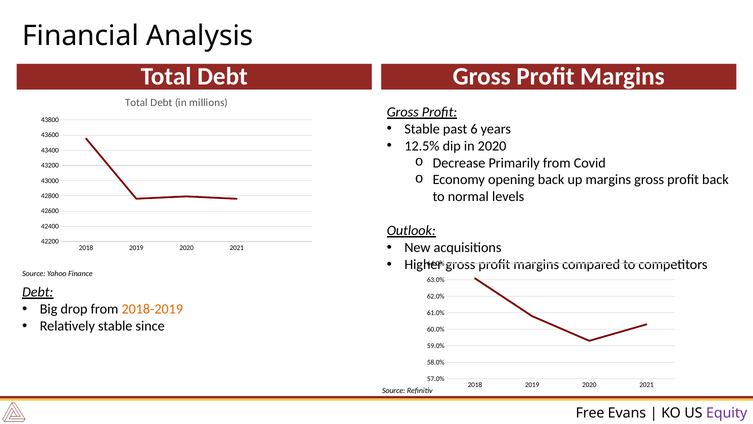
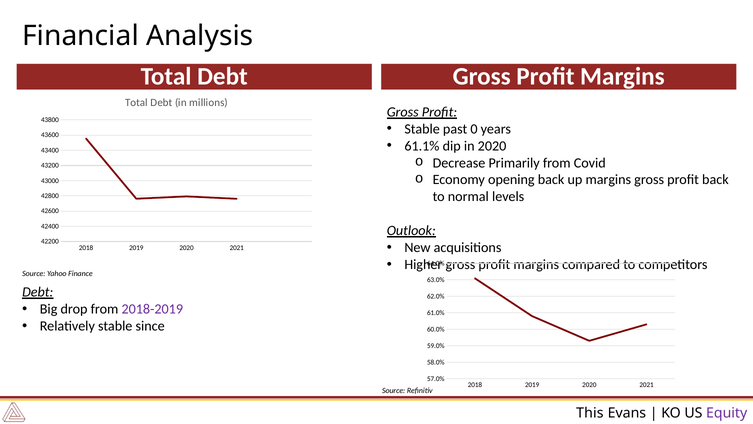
6: 6 -> 0
12.5%: 12.5% -> 61.1%
2018-2019 colour: orange -> purple
Free: Free -> This
